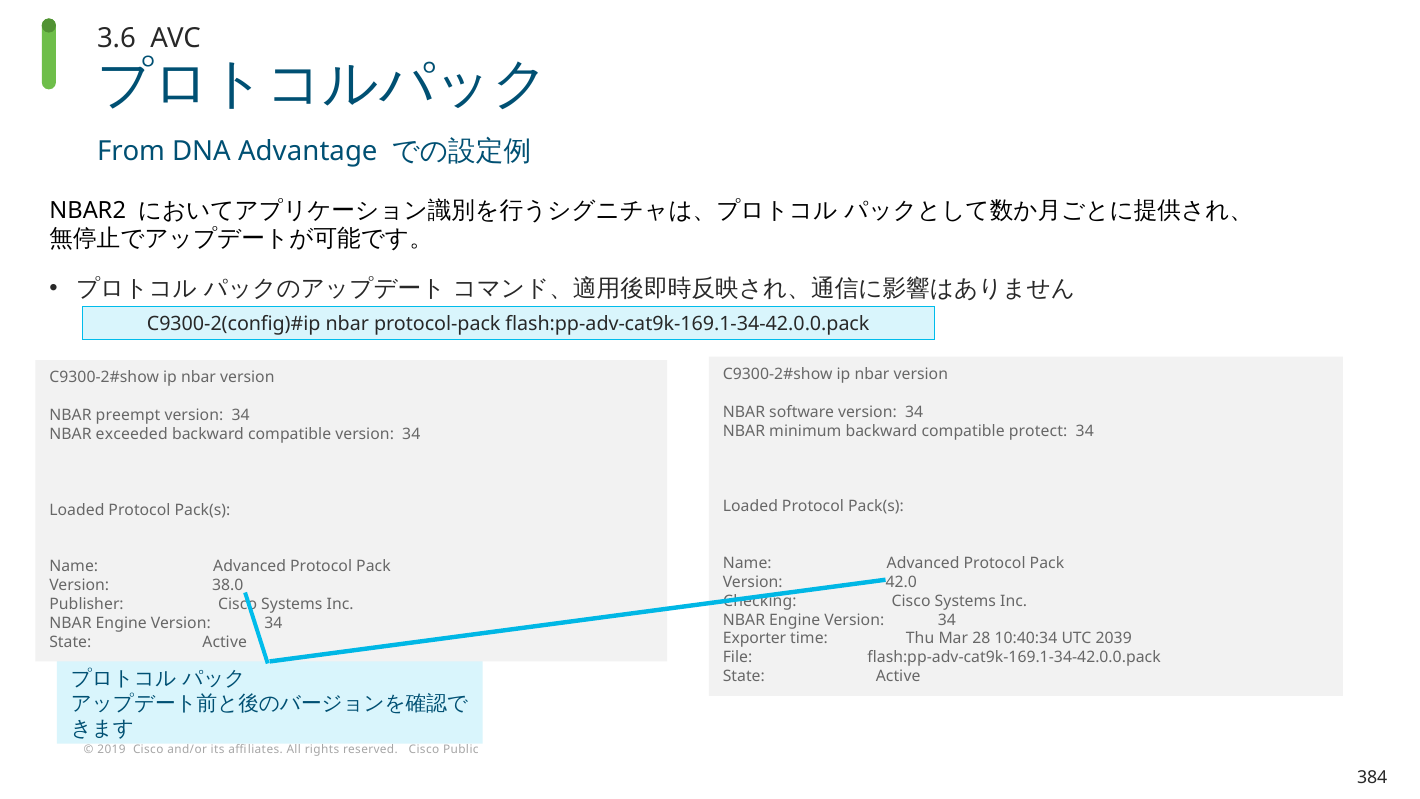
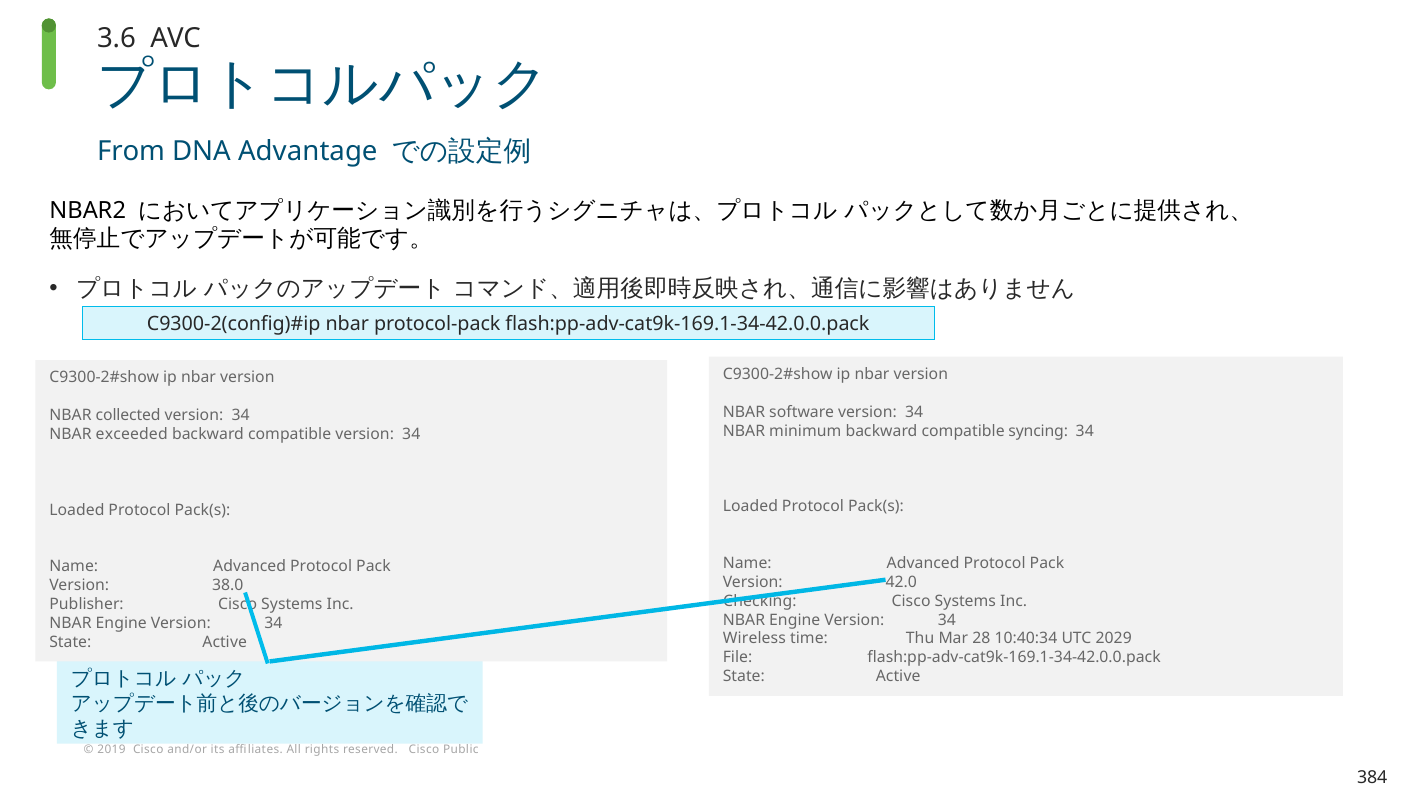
preempt: preempt -> collected
protect: protect -> syncing
Exporter: Exporter -> Wireless
2039: 2039 -> 2029
